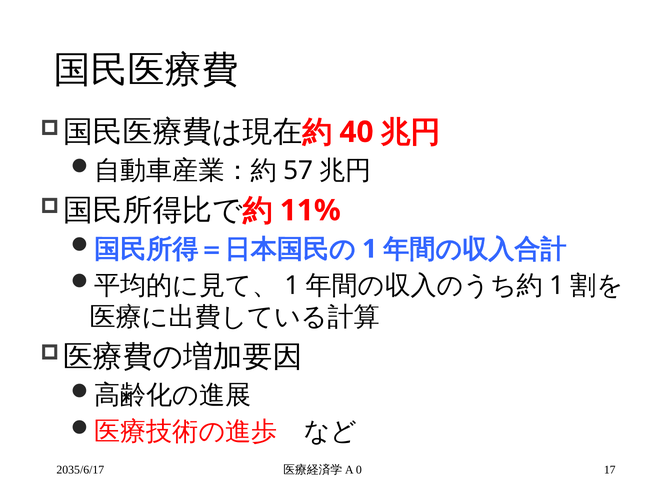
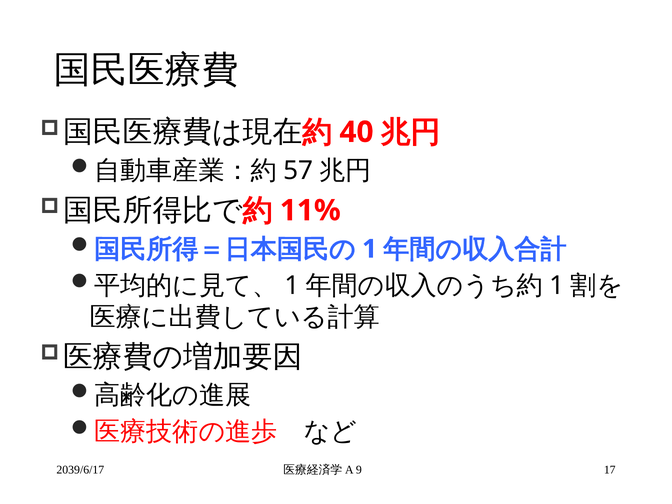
2035/6/17: 2035/6/17 -> 2039/6/17
0: 0 -> 9
